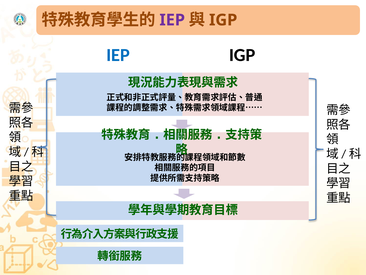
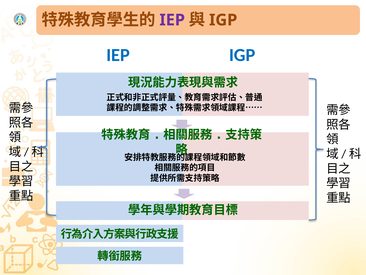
IGP at (242, 55) colour: black -> blue
